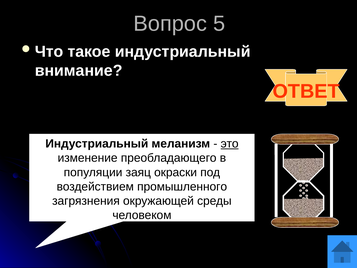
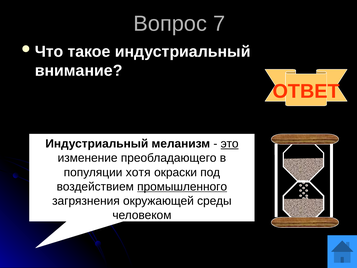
5: 5 -> 7
заяц: заяц -> хотя
промышленного underline: none -> present
